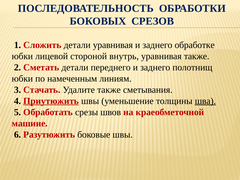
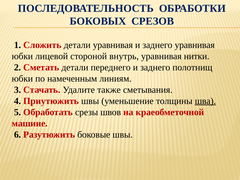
заднего обработке: обработке -> уравнивая
уравнивая также: также -> нитки
Приутюжить underline: present -> none
